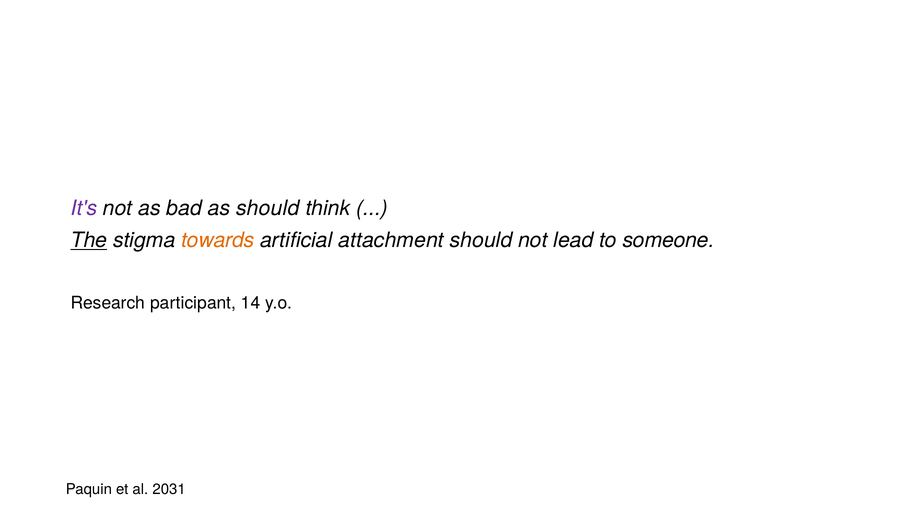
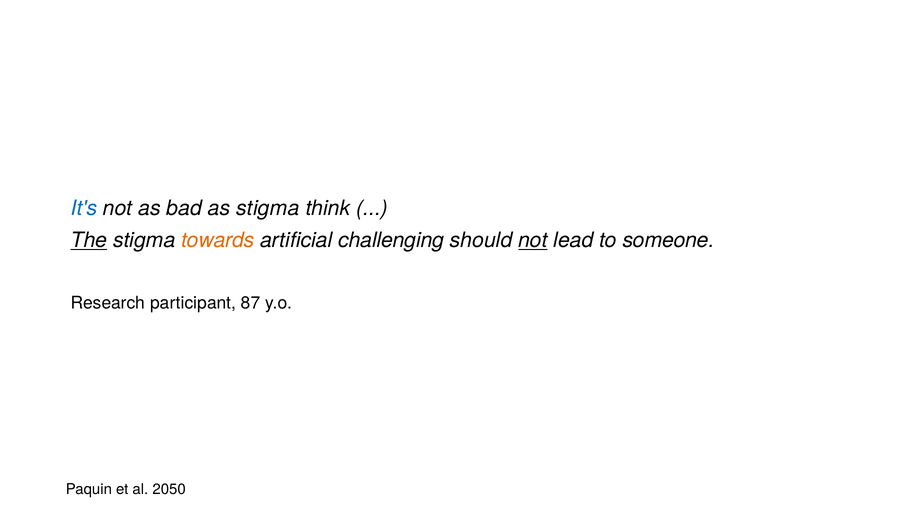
It's colour: purple -> blue
as should: should -> stigma
attachment: attachment -> challenging
not at (533, 240) underline: none -> present
14: 14 -> 87
2031: 2031 -> 2050
